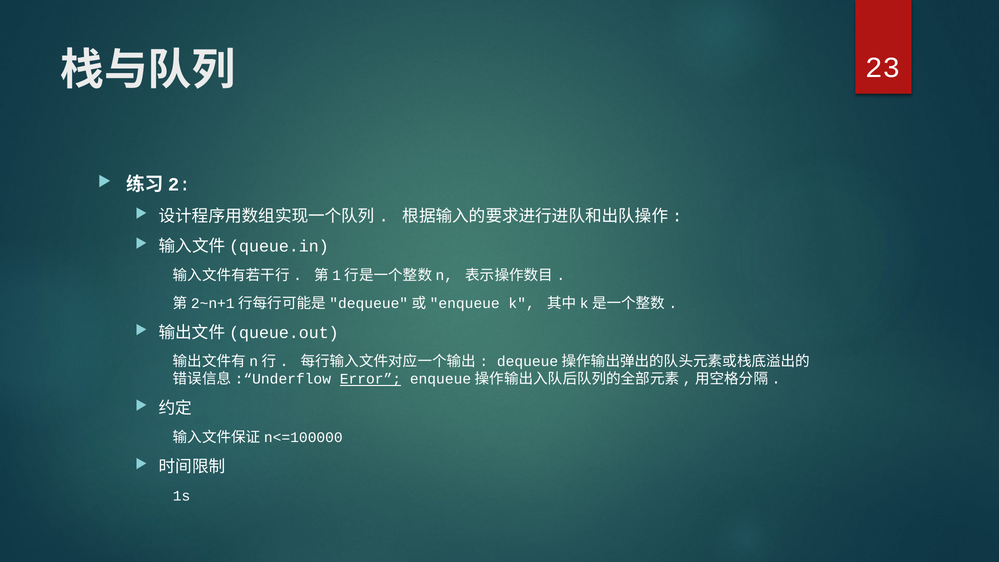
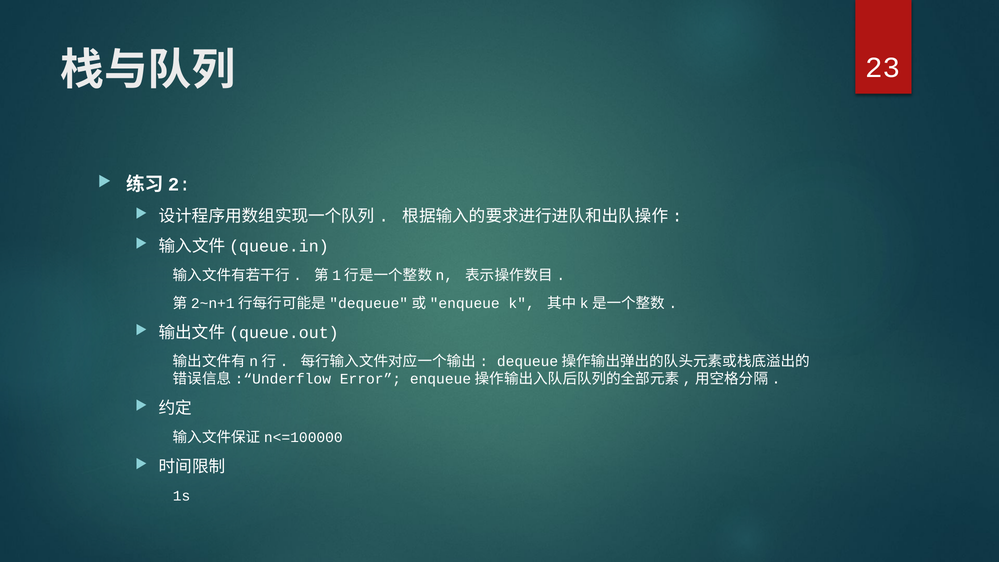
Error underline: present -> none
